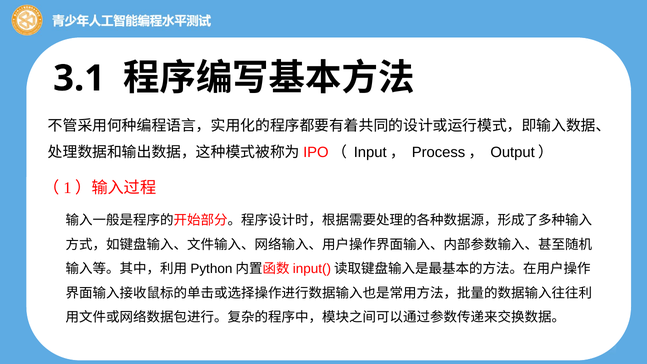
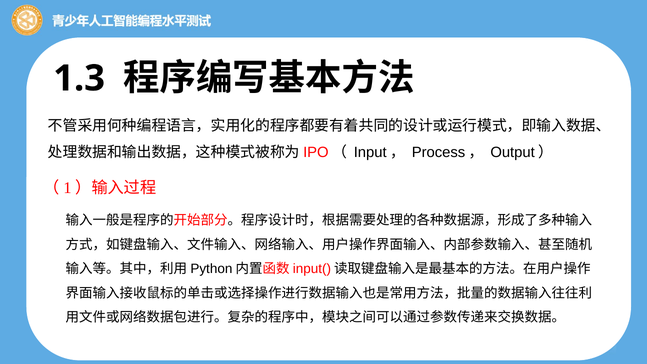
3.1: 3.1 -> 1.3
